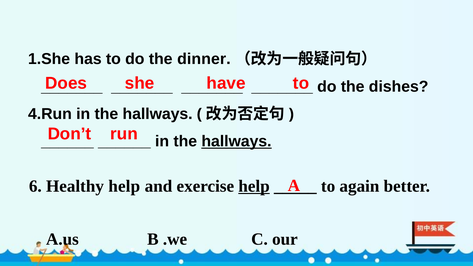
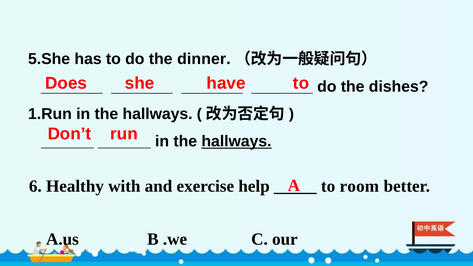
1.She: 1.She -> 5.She
4.Run: 4.Run -> 1.Run
Healthy help: help -> with
help at (254, 186) underline: present -> none
again: again -> room
